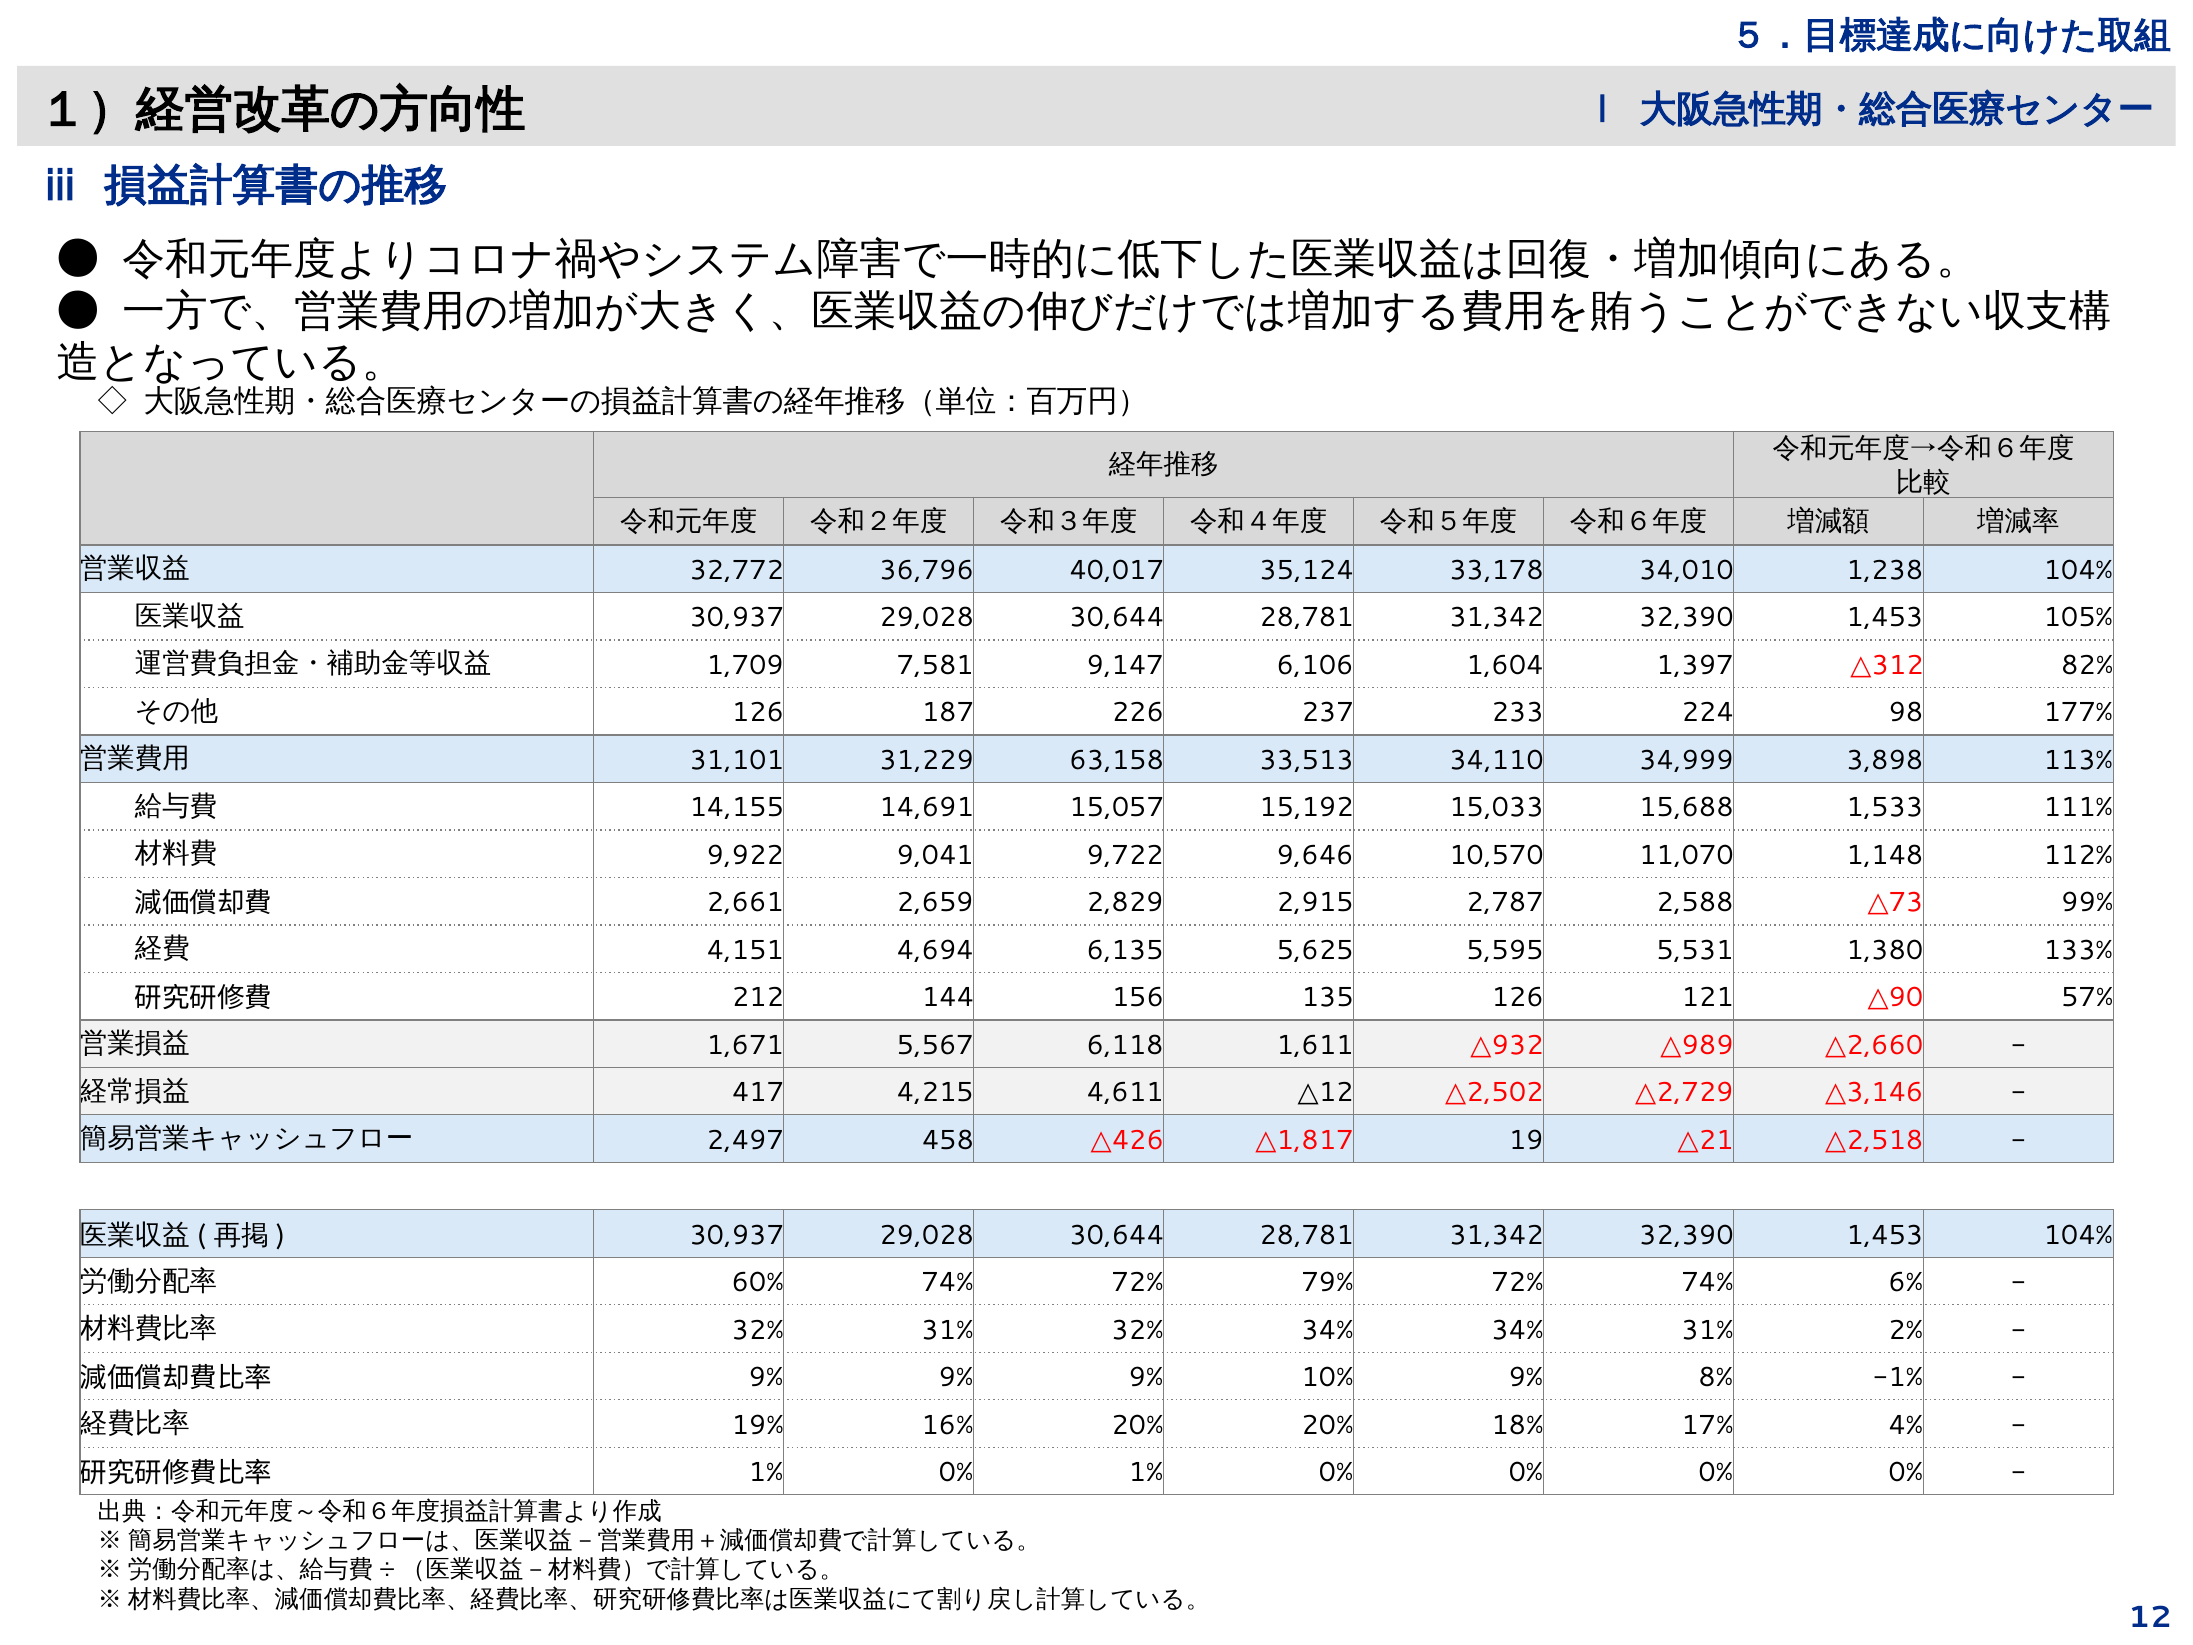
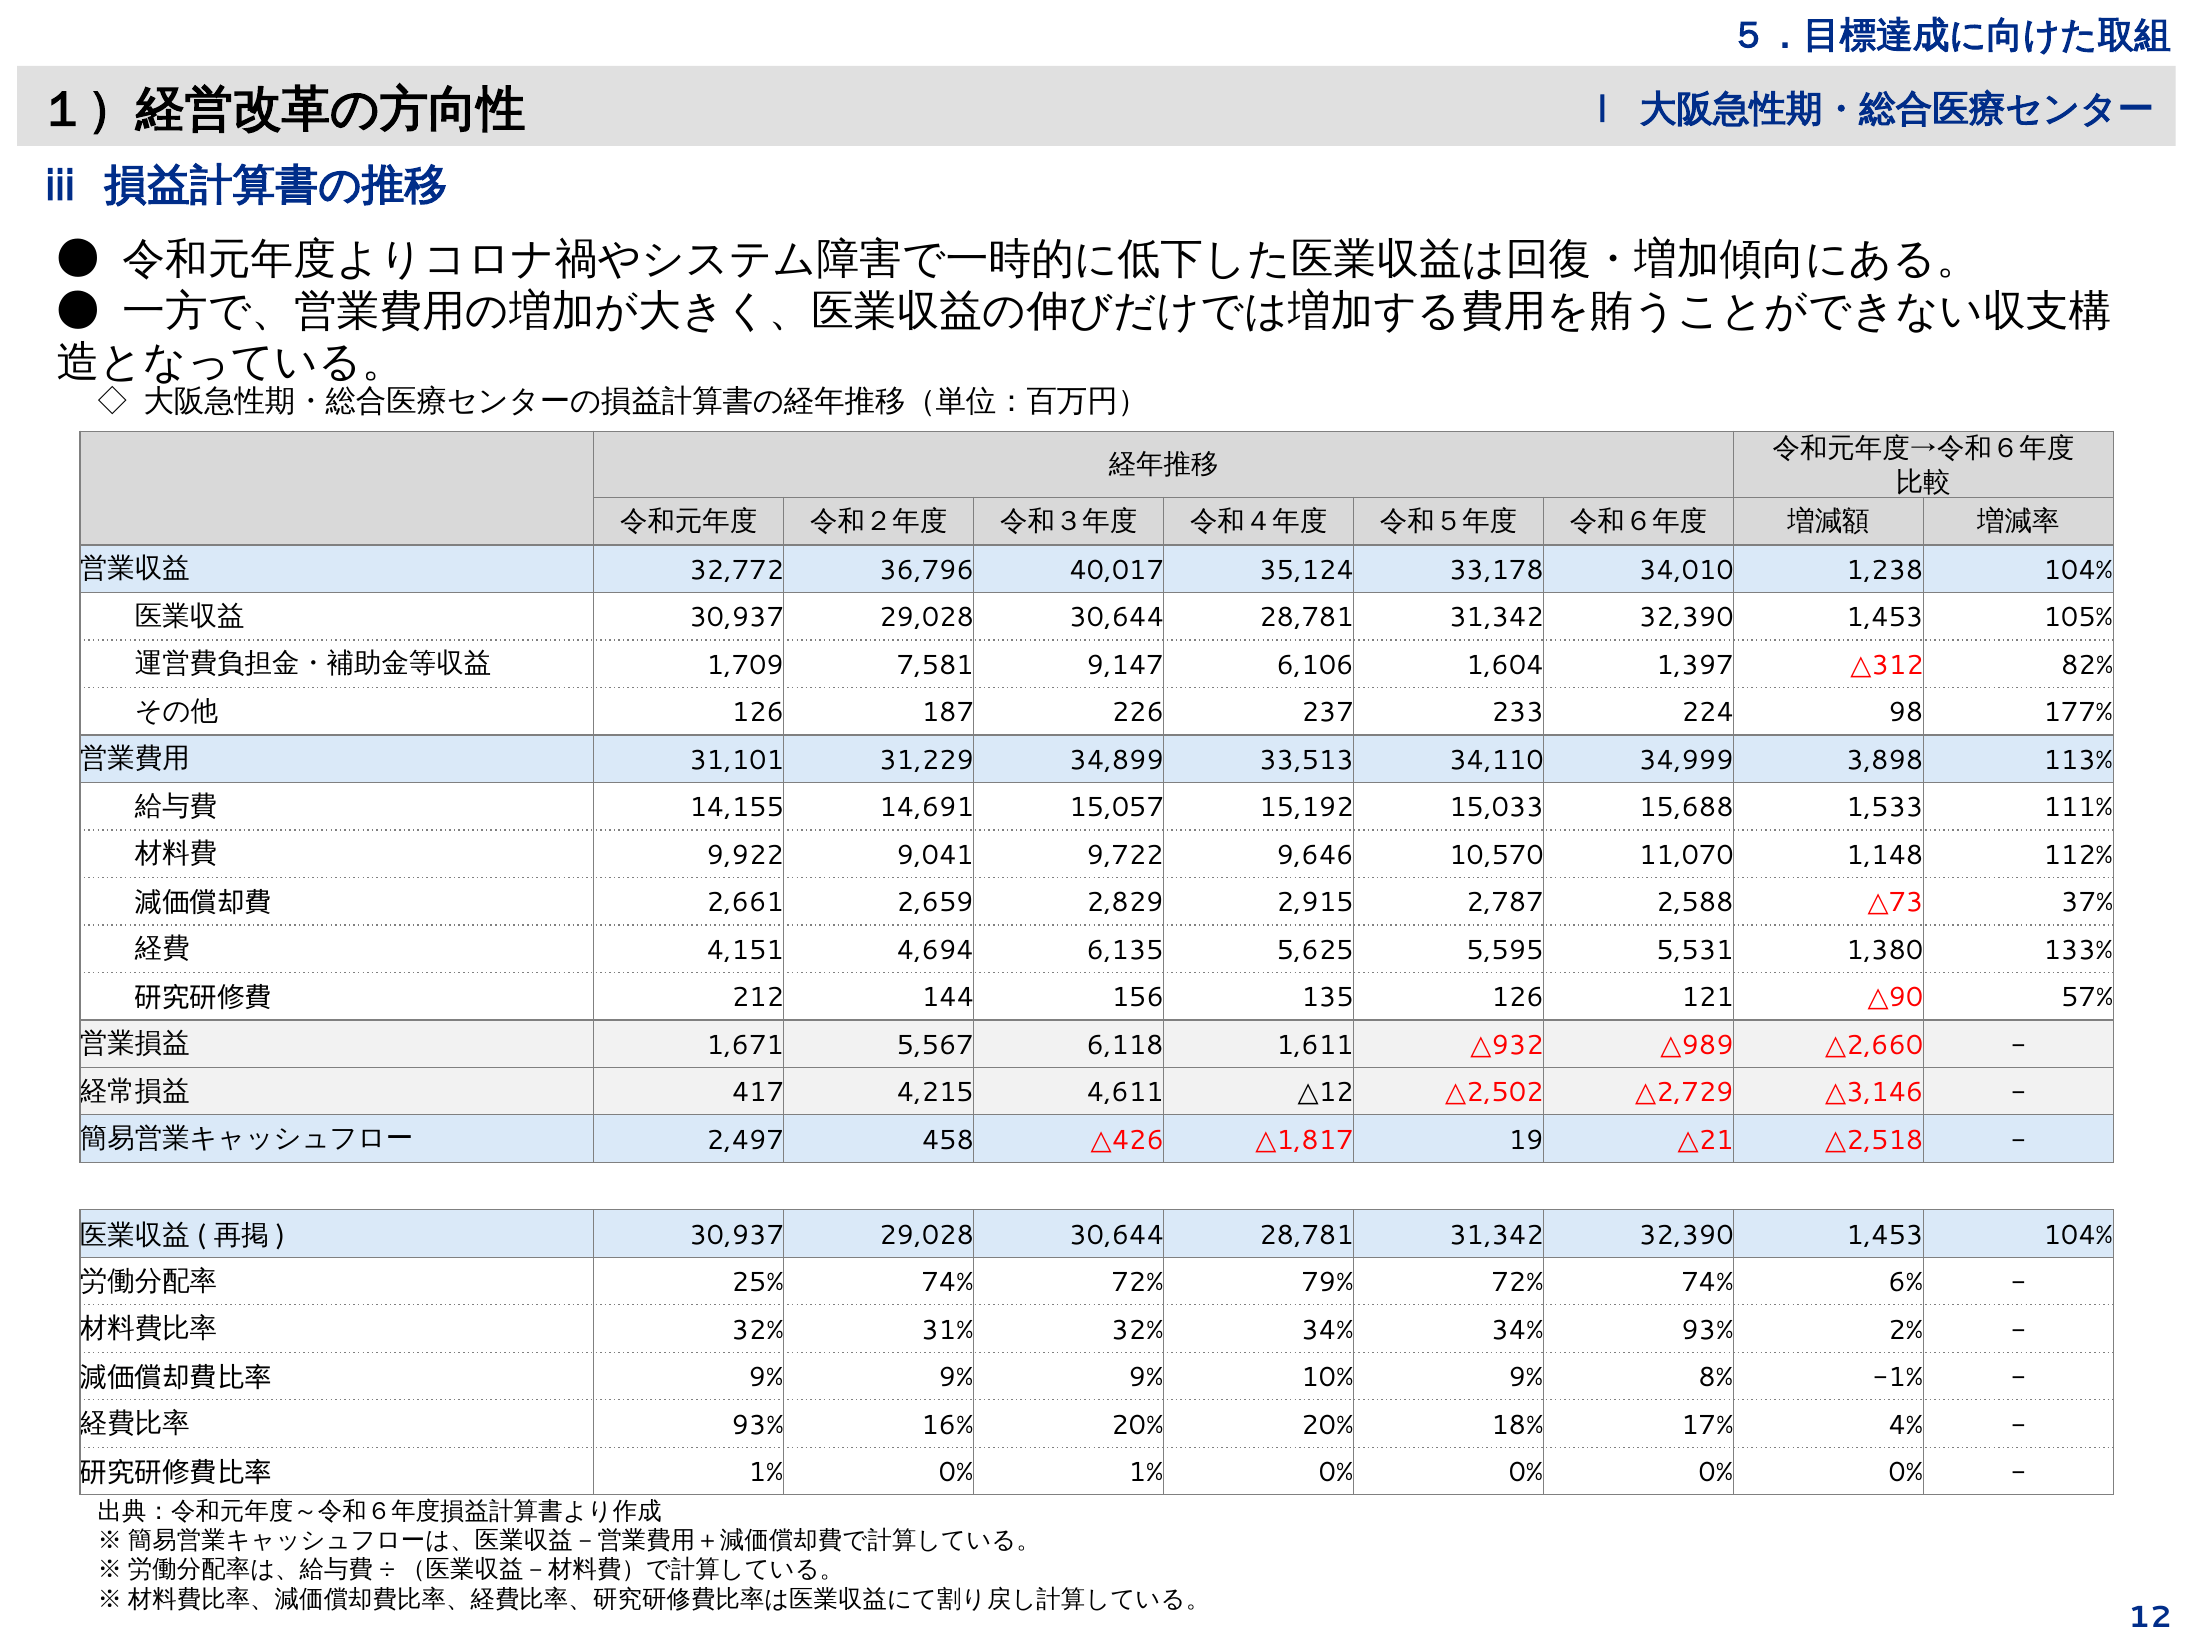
63,158: 63,158 -> 34,899
99%: 99% -> 37%
60%: 60% -> 25%
34% 31%: 31% -> 93%
19% at (758, 1425): 19% -> 93%
